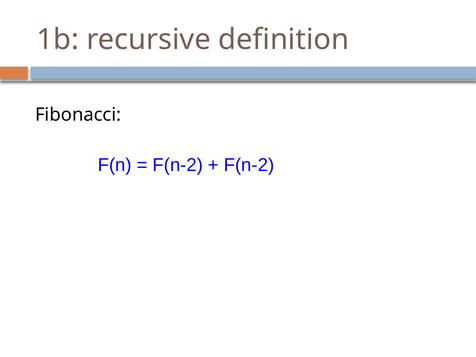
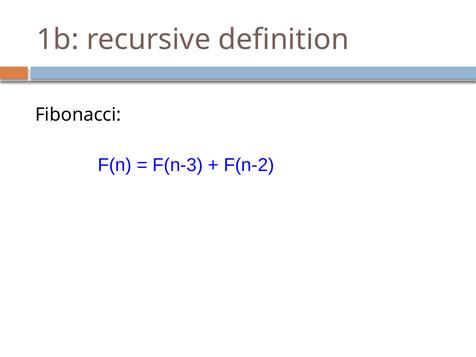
F(n-2 at (178, 165): F(n-2 -> F(n-3
